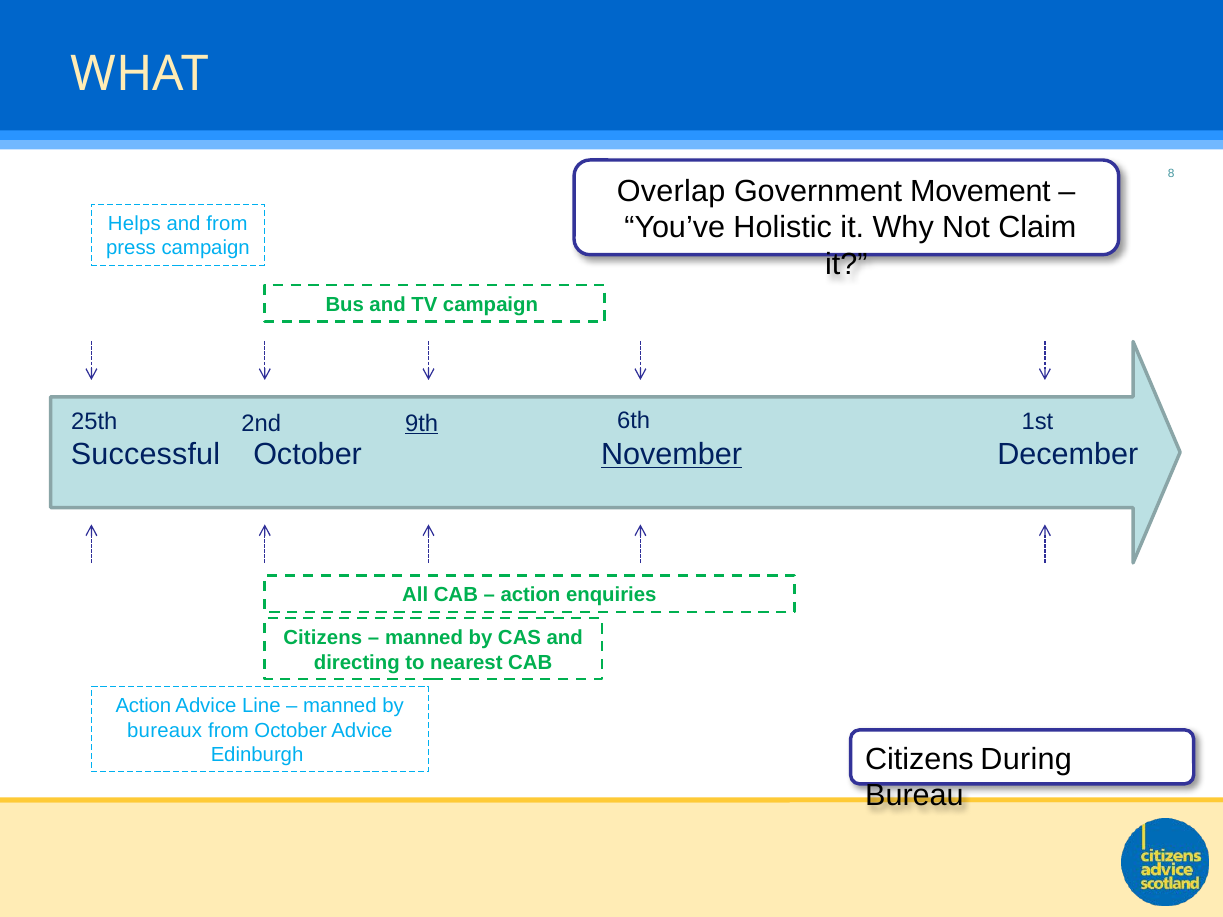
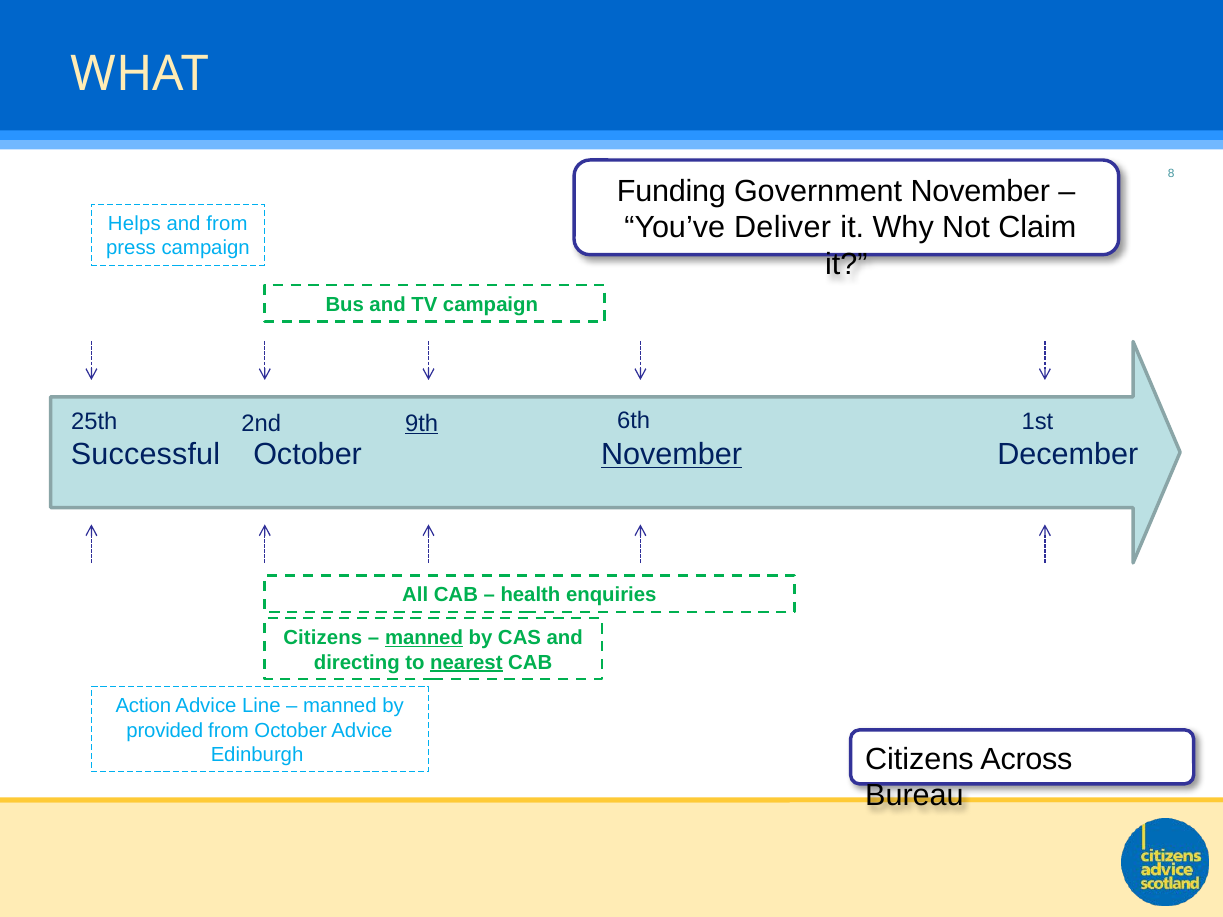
Overlap: Overlap -> Funding
Government Movement: Movement -> November
Holistic: Holistic -> Deliver
action at (530, 595): action -> health
manned at (424, 638) underline: none -> present
nearest underline: none -> present
bureaux: bureaux -> provided
During: During -> Across
